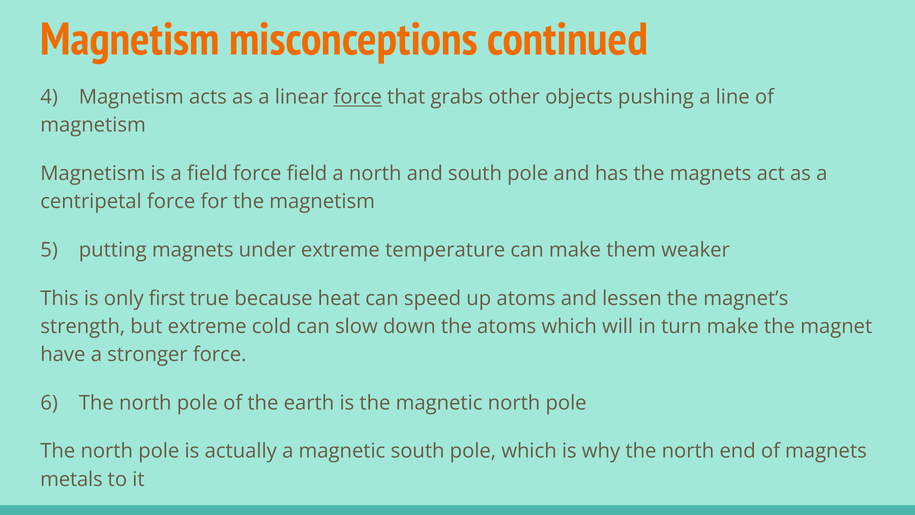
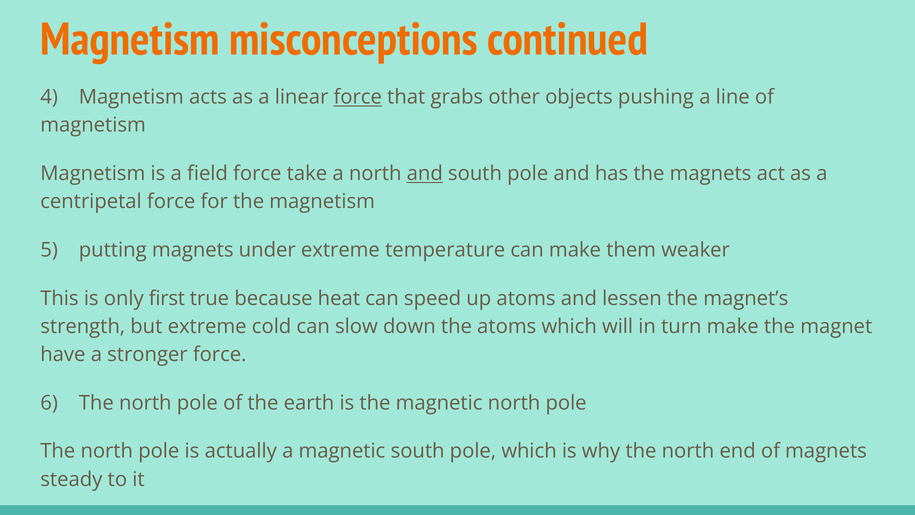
force field: field -> take
and at (425, 174) underline: none -> present
metals: metals -> steady
